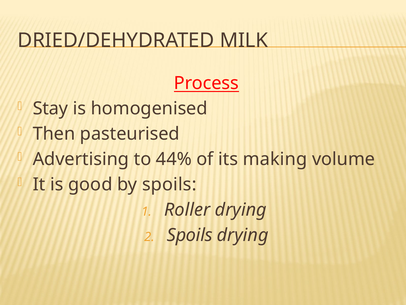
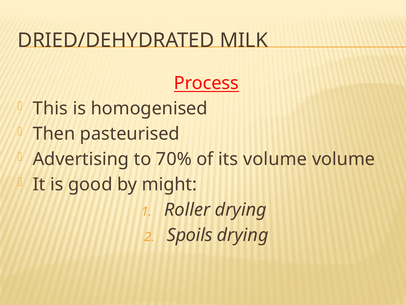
Stay: Stay -> This
44%: 44% -> 70%
its making: making -> volume
by spoils: spoils -> might
